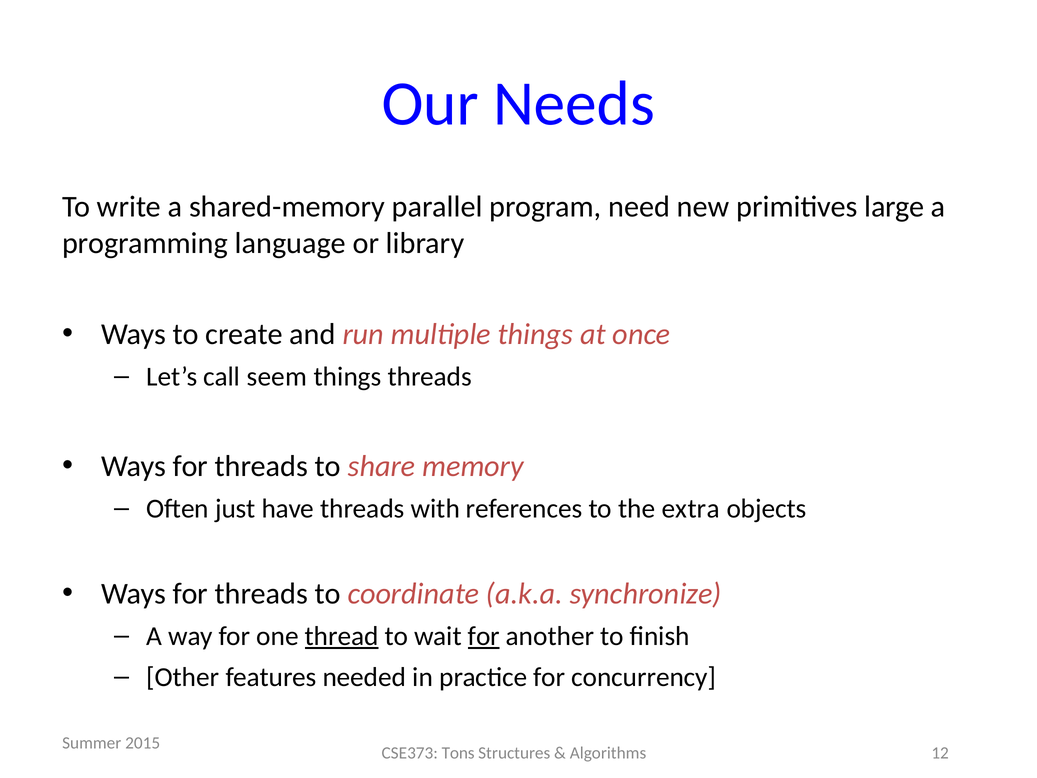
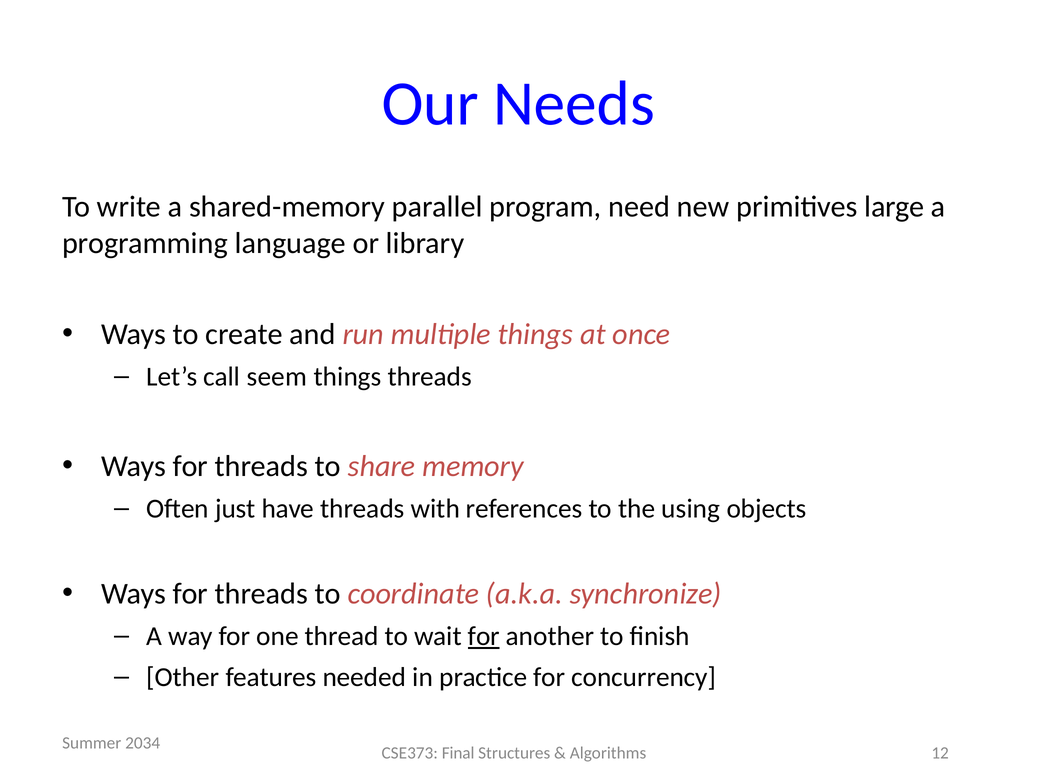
extra: extra -> using
thread underline: present -> none
2015: 2015 -> 2034
Tons: Tons -> Final
